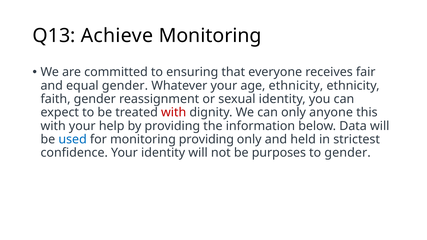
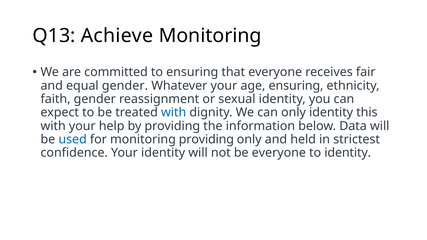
age ethnicity: ethnicity -> ensuring
with at (174, 113) colour: red -> blue
only anyone: anyone -> identity
be purposes: purposes -> everyone
to gender: gender -> identity
